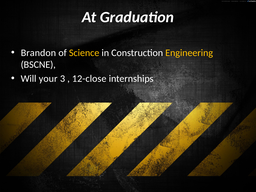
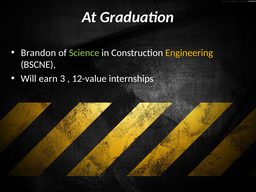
Science colour: yellow -> light green
your: your -> earn
12-close: 12-close -> 12-value
